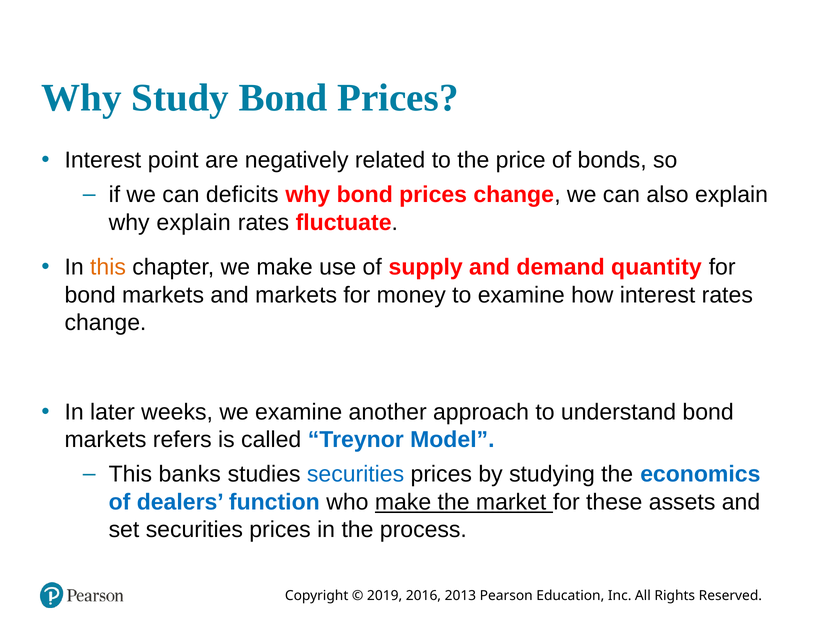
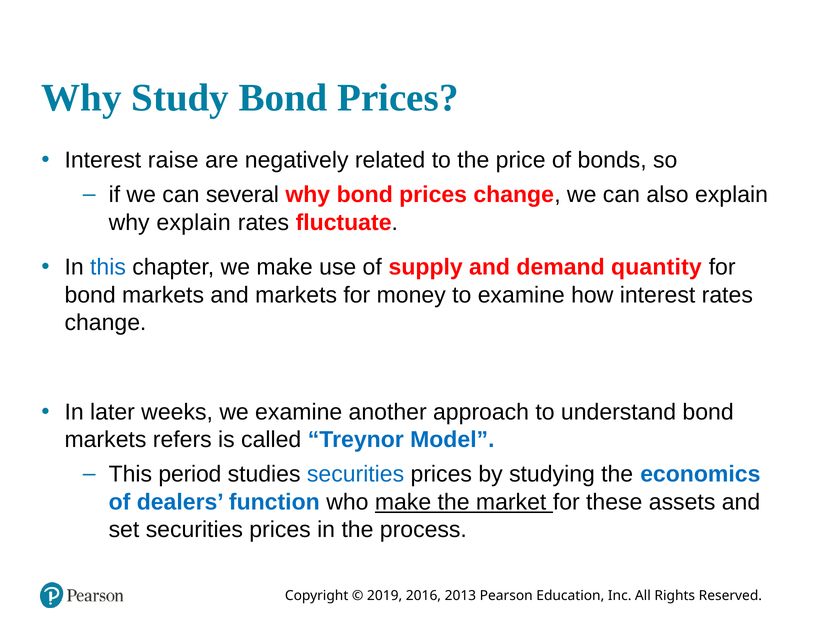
point: point -> raise
deficits: deficits -> several
this at (108, 267) colour: orange -> blue
banks: banks -> period
